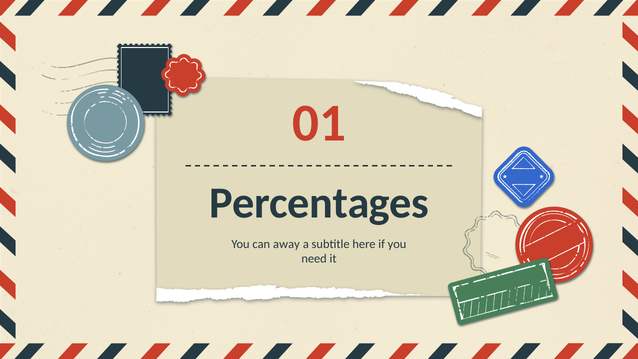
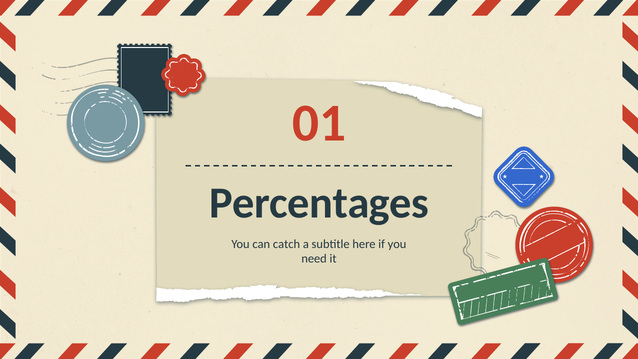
away: away -> catch
